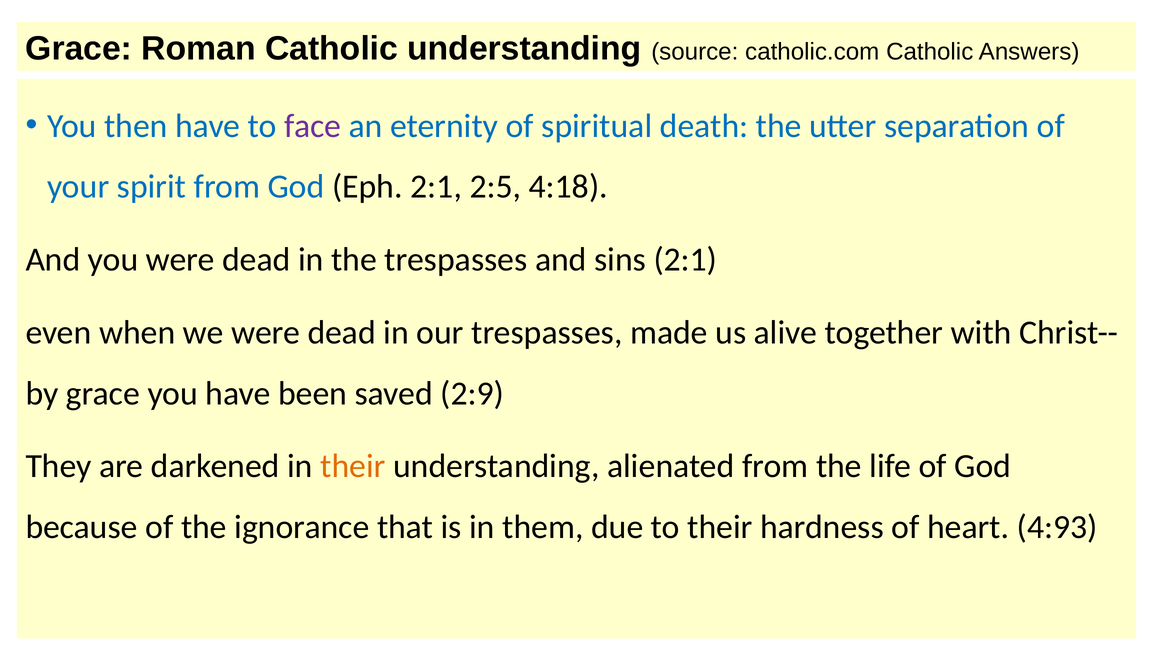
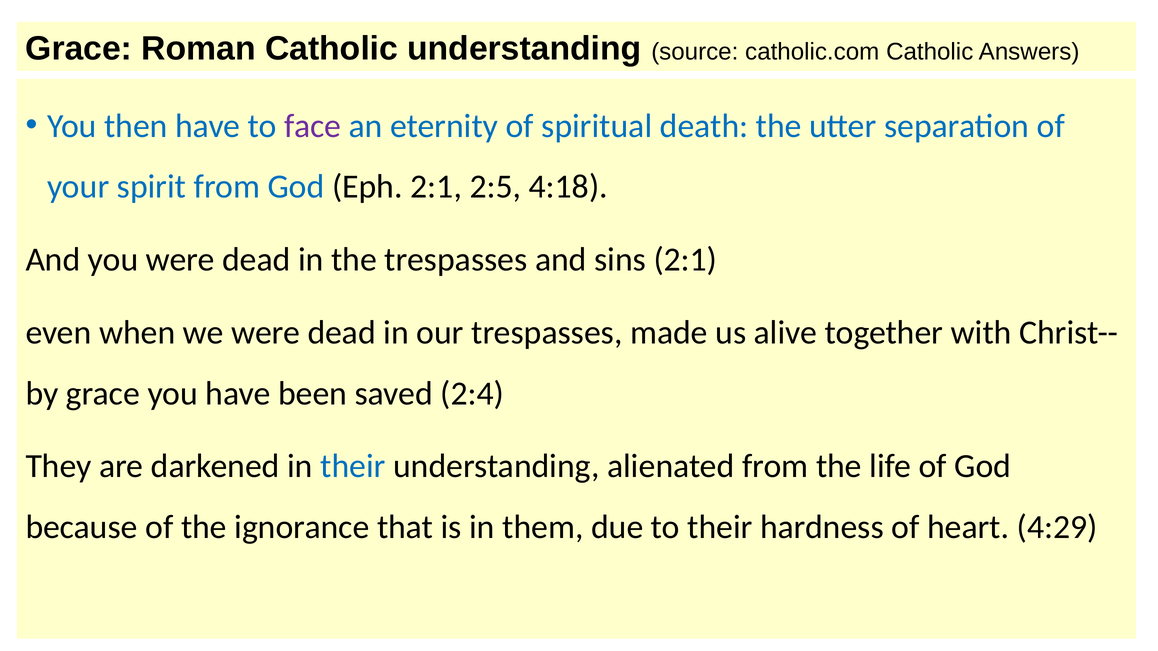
2:9: 2:9 -> 2:4
their at (353, 466) colour: orange -> blue
4:93: 4:93 -> 4:29
